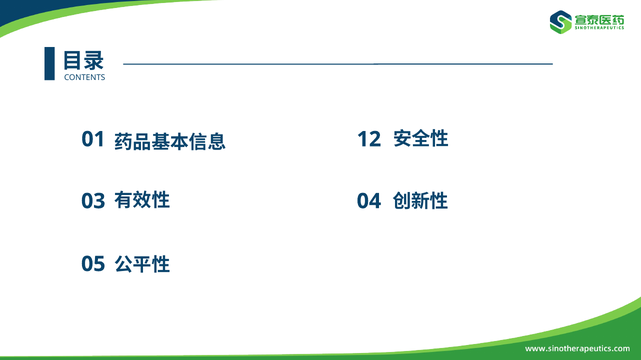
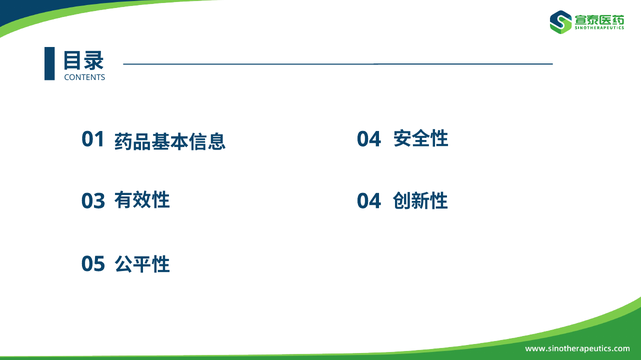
12 at (369, 139): 12 -> 04
